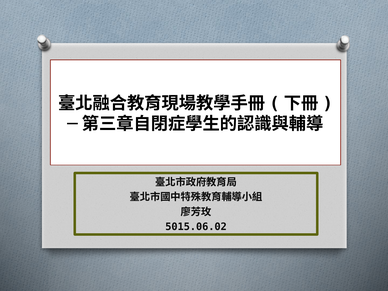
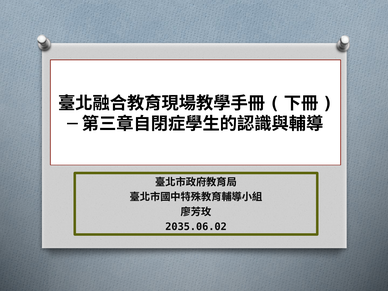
5015.06.02: 5015.06.02 -> 2035.06.02
